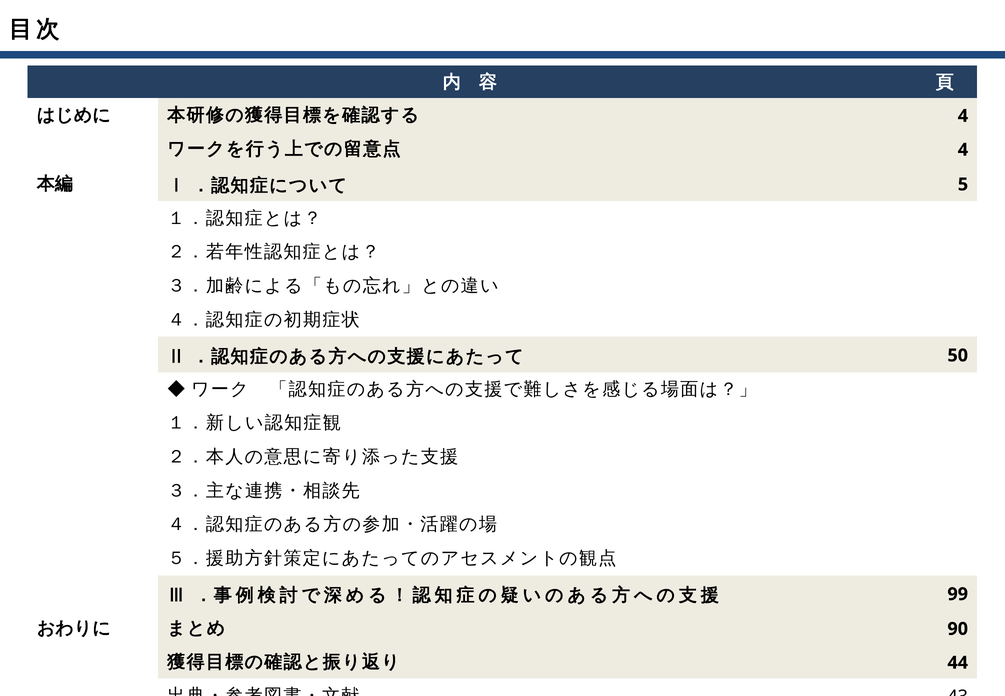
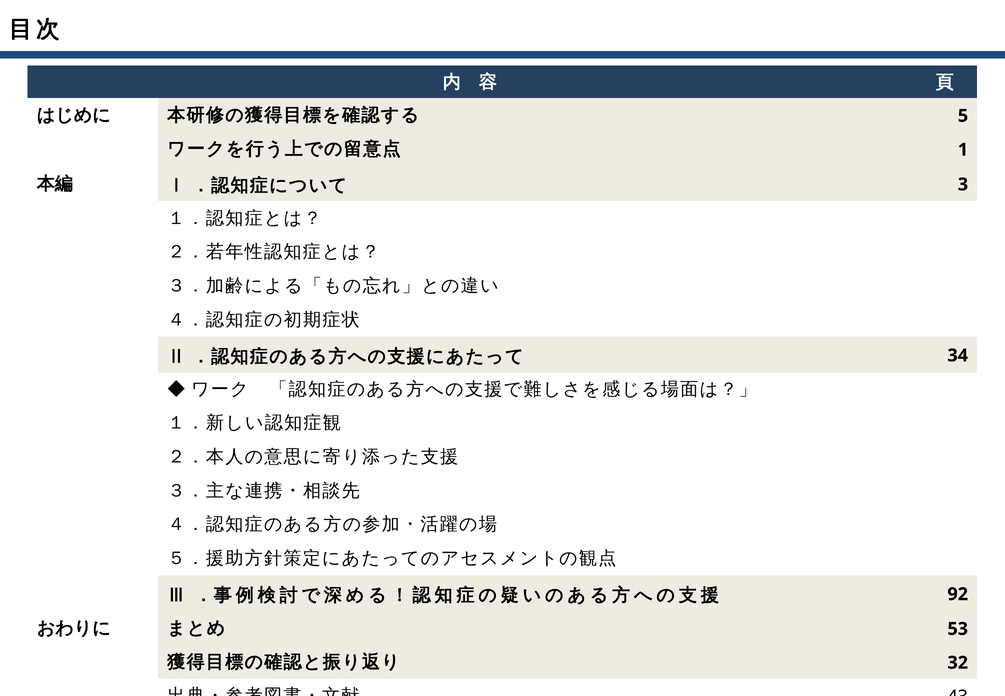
4 at (963, 116): 4 -> 5
4 at (963, 150): 4 -> 1
5: 5 -> 3
50: 50 -> 34
99: 99 -> 92
90: 90 -> 53
44: 44 -> 32
